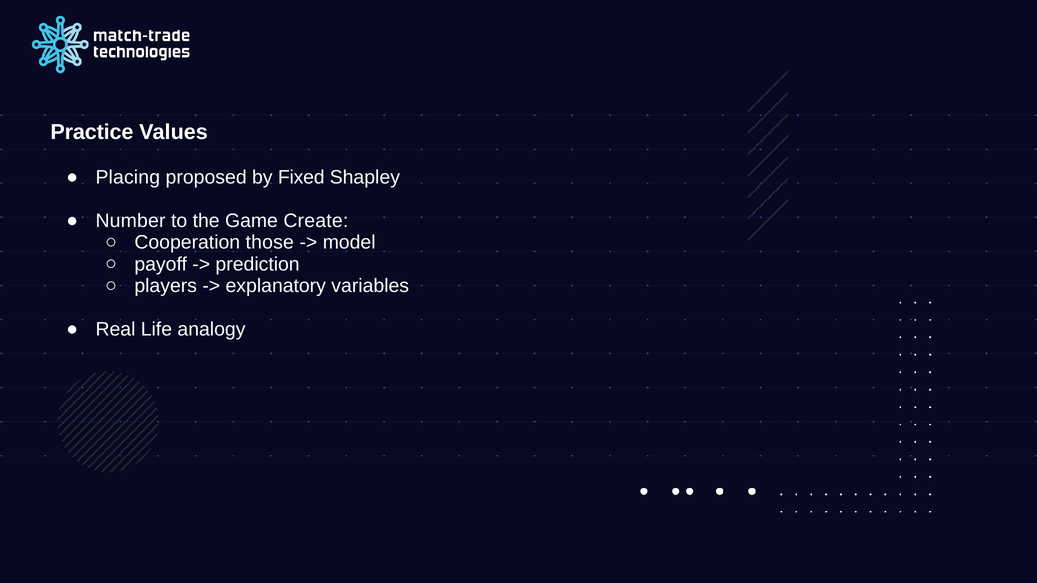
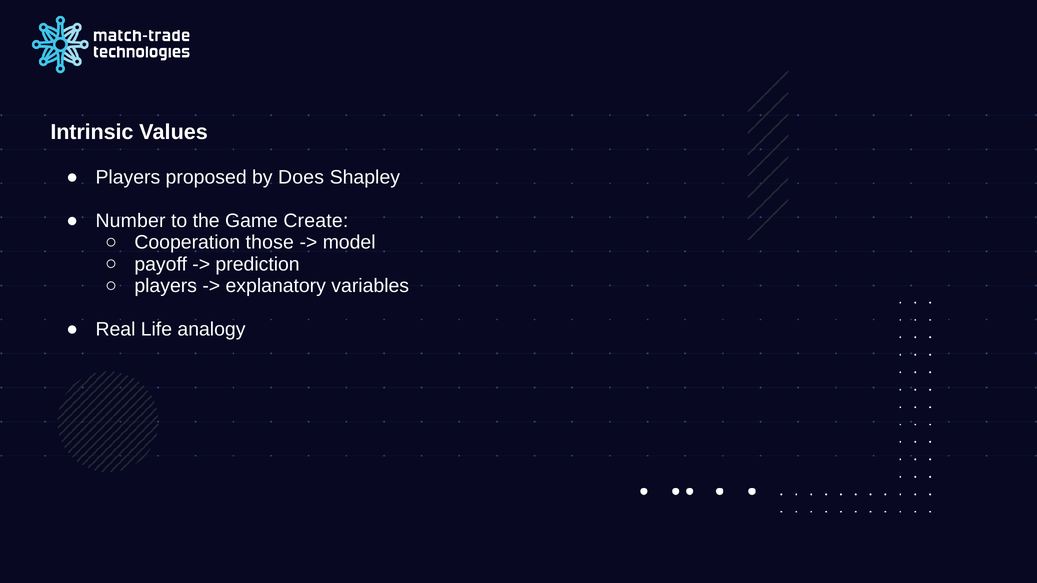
Practice: Practice -> Intrinsic
Placing at (128, 177): Placing -> Players
Fixed: Fixed -> Does
